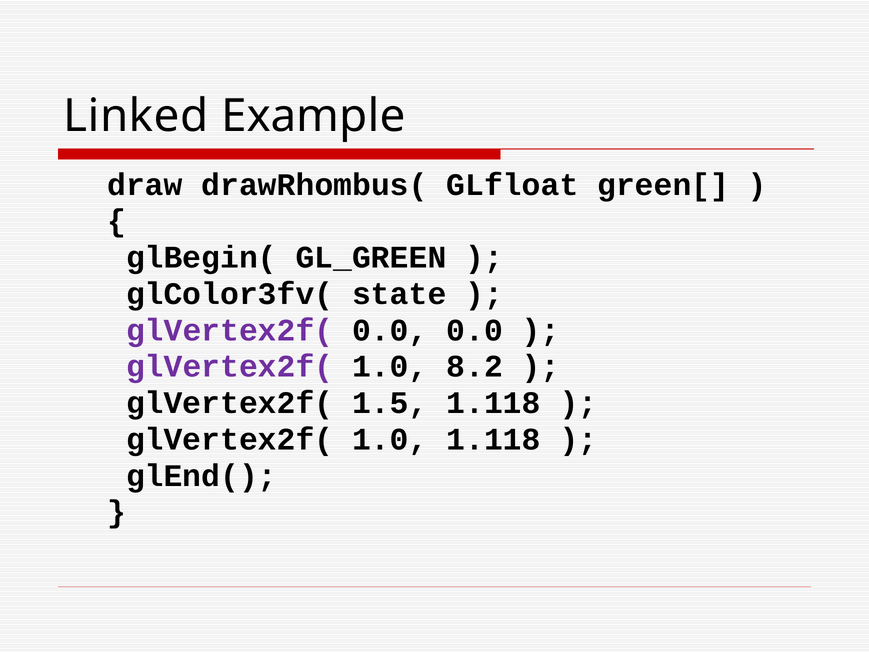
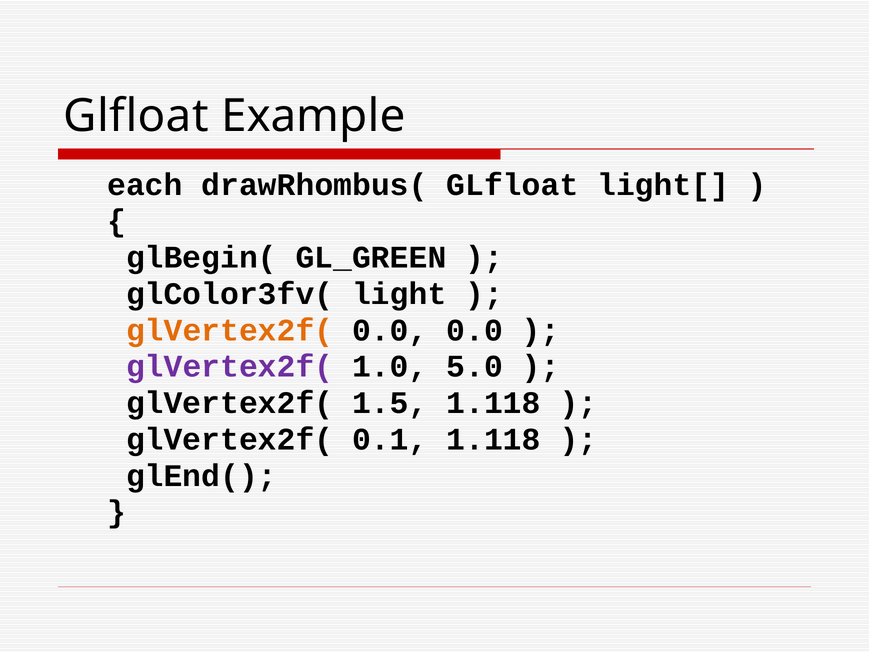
Linked at (136, 116): Linked -> Glfloat
draw: draw -> each
green[: green[ -> light[
state: state -> light
glVertex2f( at (230, 330) colour: purple -> orange
8.2: 8.2 -> 5.0
1.0 at (390, 439): 1.0 -> 0.1
